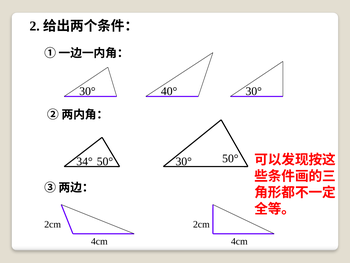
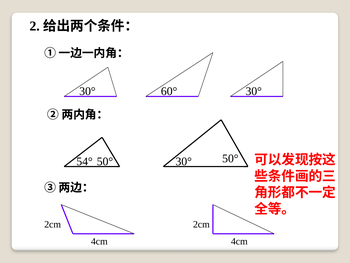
40°: 40° -> 60°
34°: 34° -> 54°
